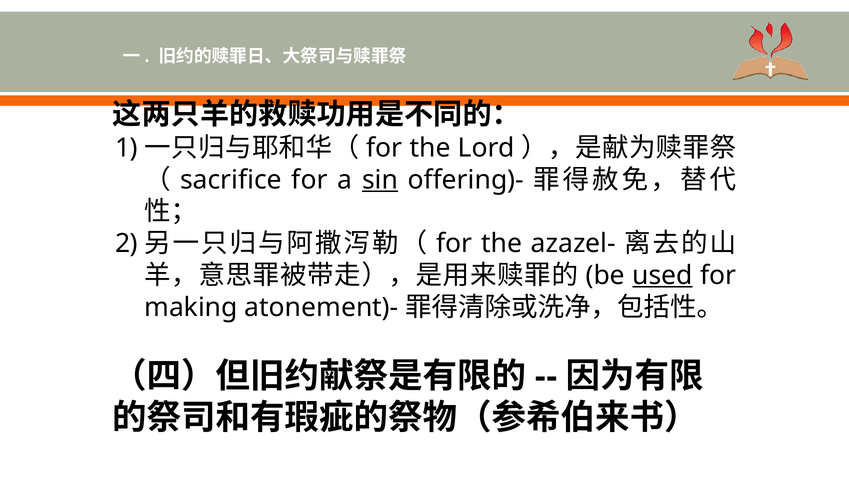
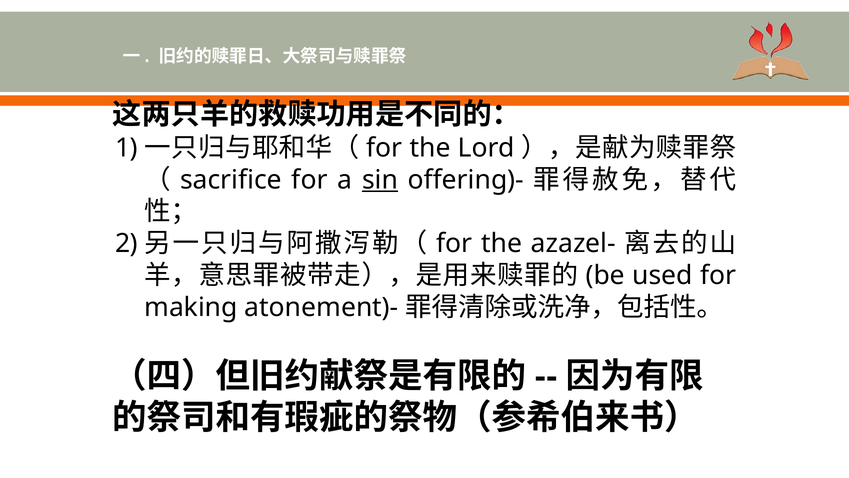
used underline: present -> none
